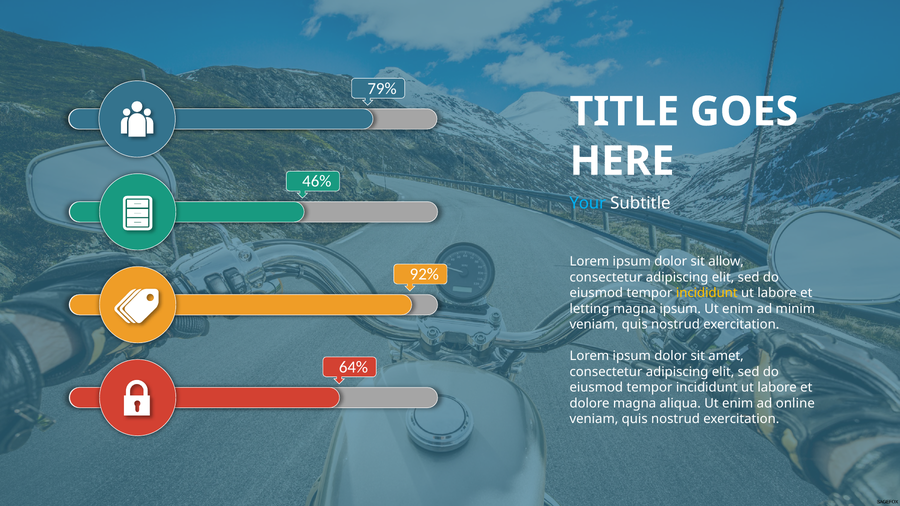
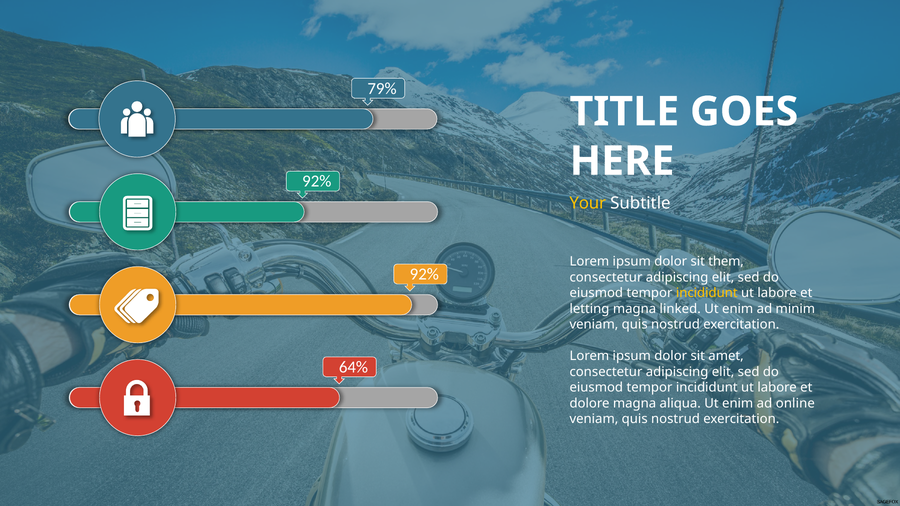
46% at (317, 182): 46% -> 92%
Your colour: light blue -> yellow
allow: allow -> them
magna ipsum: ipsum -> linked
